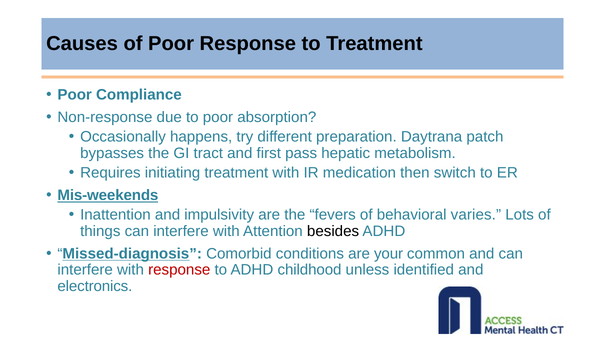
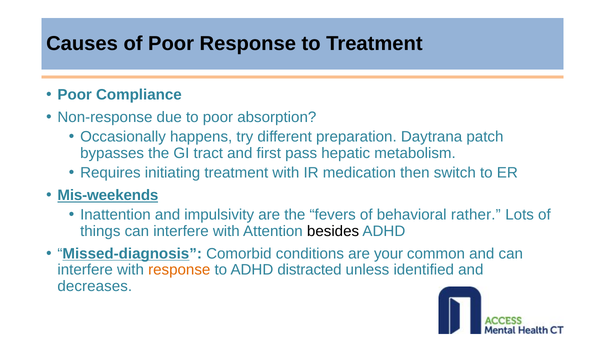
varies: varies -> rather
response at (179, 270) colour: red -> orange
childhood: childhood -> distracted
electronics: electronics -> decreases
